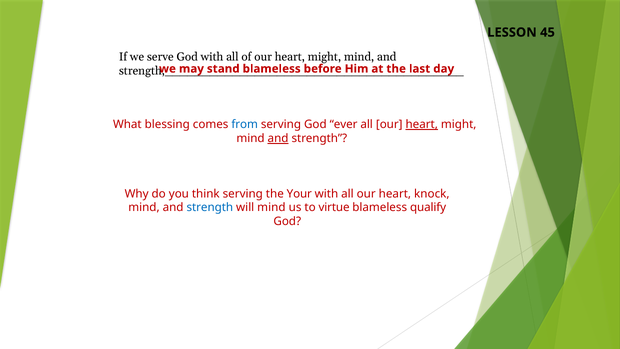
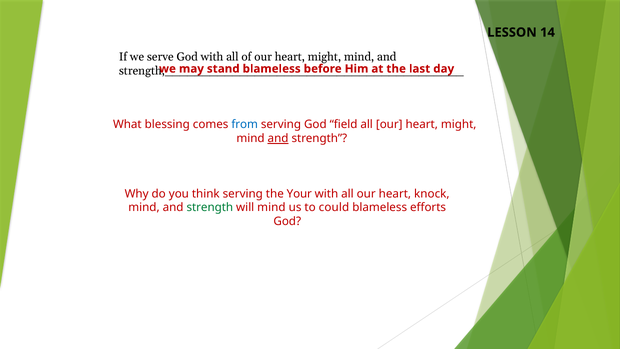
45: 45 -> 14
ever: ever -> field
heart at (422, 124) underline: present -> none
strength at (210, 207) colour: blue -> green
virtue: virtue -> could
qualify: qualify -> efforts
